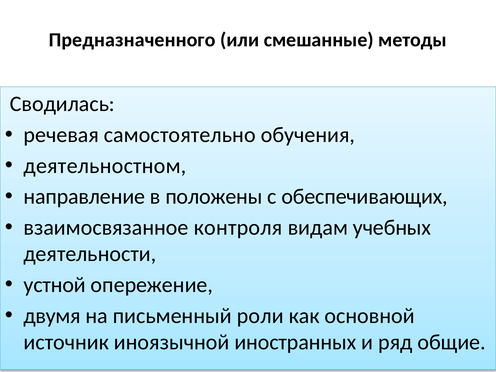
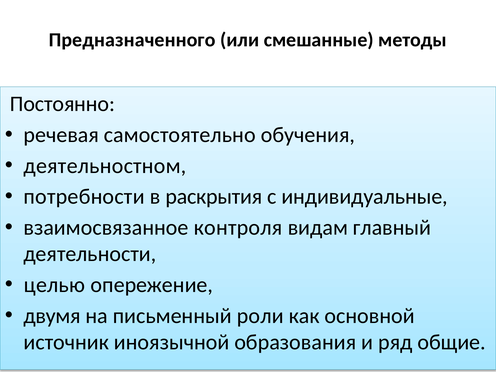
Сводилась: Сводилась -> Постоянно
направление: направление -> потребности
положены: положены -> раскрытия
обеспечивающих: обеспечивающих -> индивидуальные
учебных: учебных -> главный
устной: устной -> целью
иностранных: иностранных -> образования
